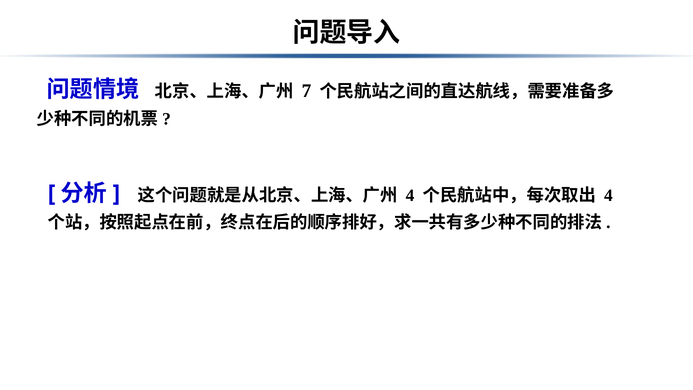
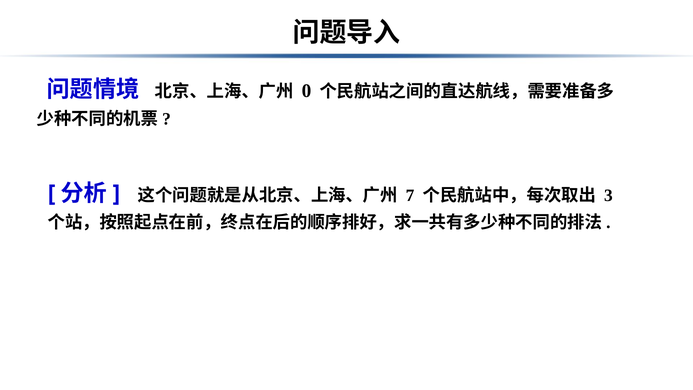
7: 7 -> 0
4 at (410, 195): 4 -> 7
4 at (608, 195): 4 -> 3
